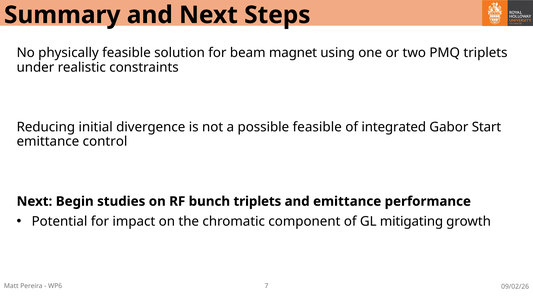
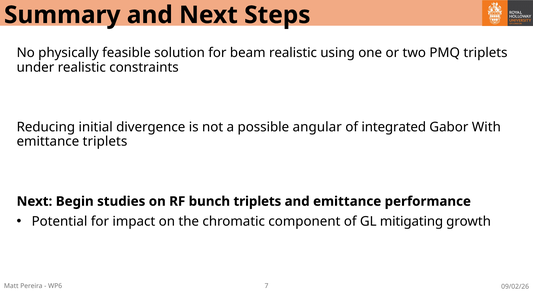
beam magnet: magnet -> realistic
possible feasible: feasible -> angular
Start: Start -> With
emittance control: control -> triplets
